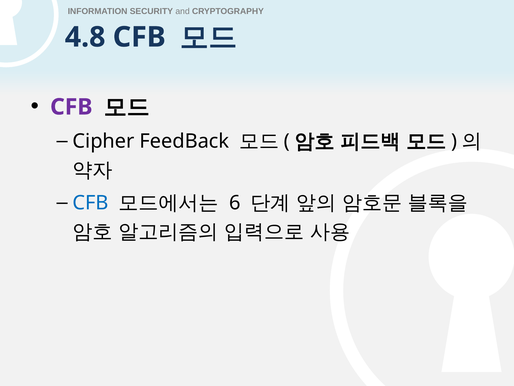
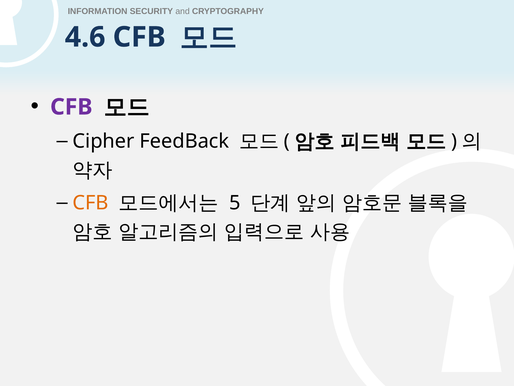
4.8: 4.8 -> 4.6
CFB at (91, 203) colour: blue -> orange
6: 6 -> 5
